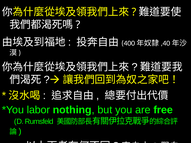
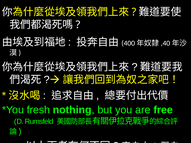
labor: labor -> fresh
